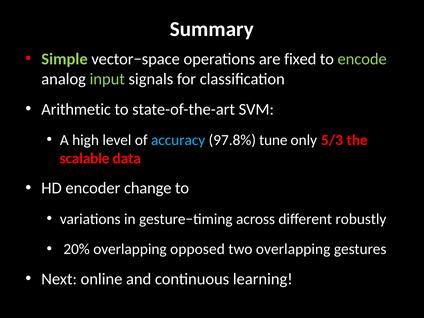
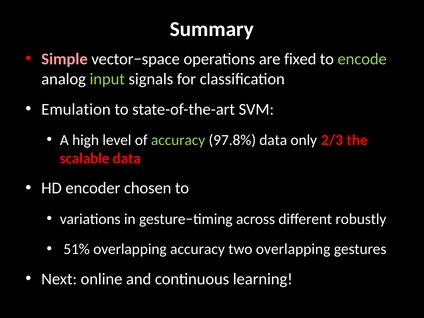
Simple colour: light green -> pink
Arithmetic: Arithmetic -> Emulation
accuracy at (178, 140) colour: light blue -> light green
97.8% tune: tune -> data
5/3: 5/3 -> 2/3
change: change -> chosen
20%: 20% -> 51%
overlapping opposed: opposed -> accuracy
